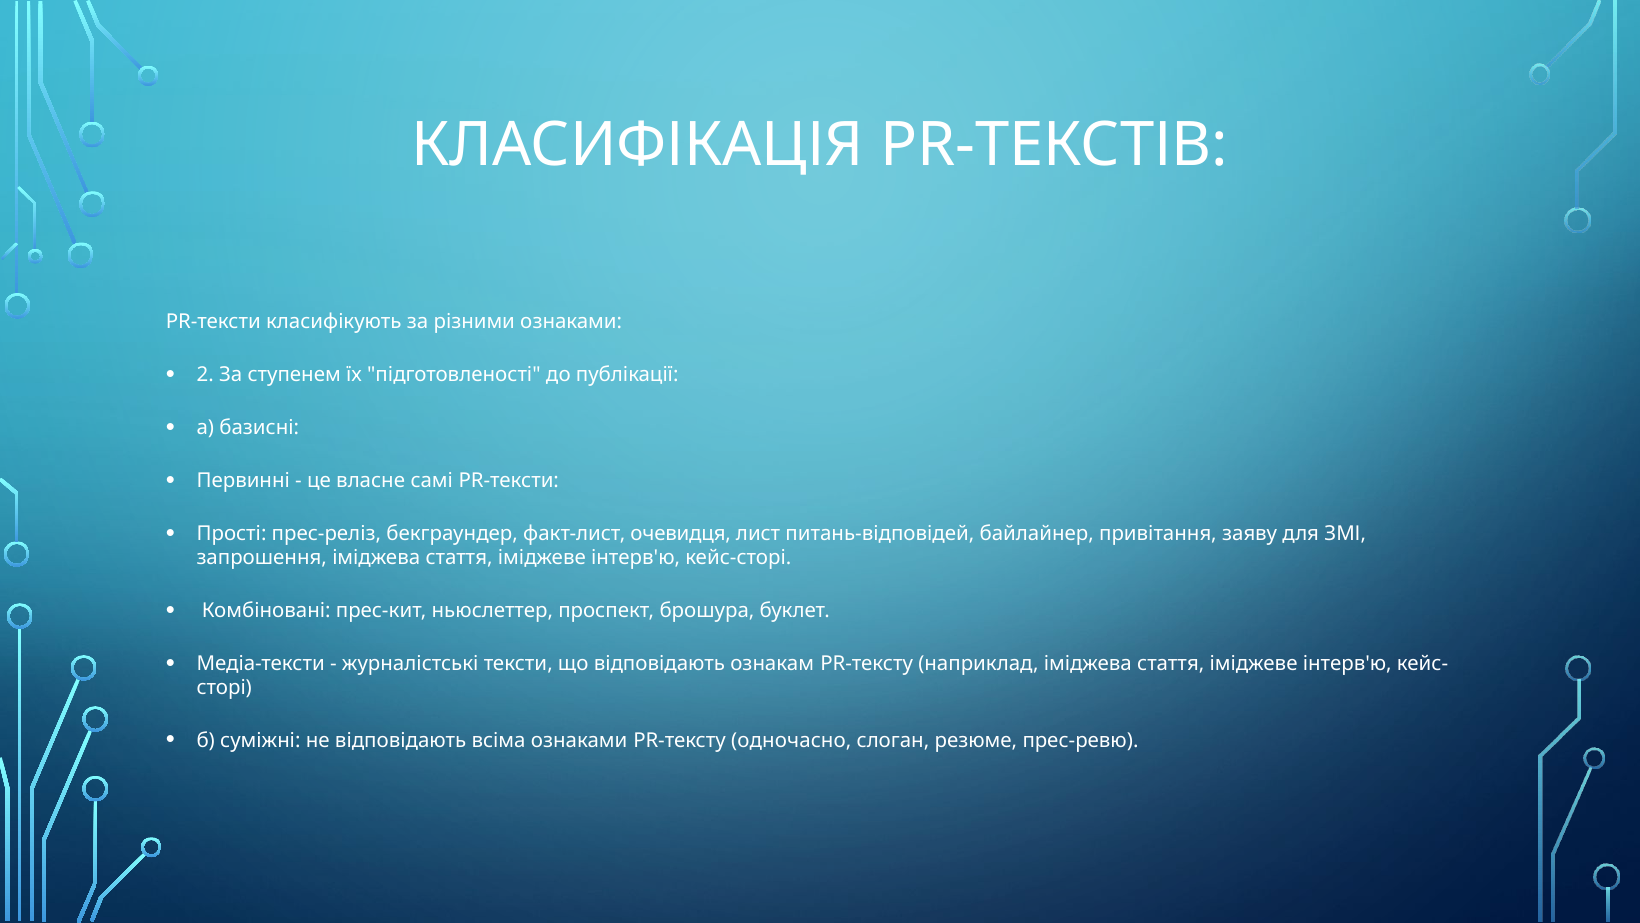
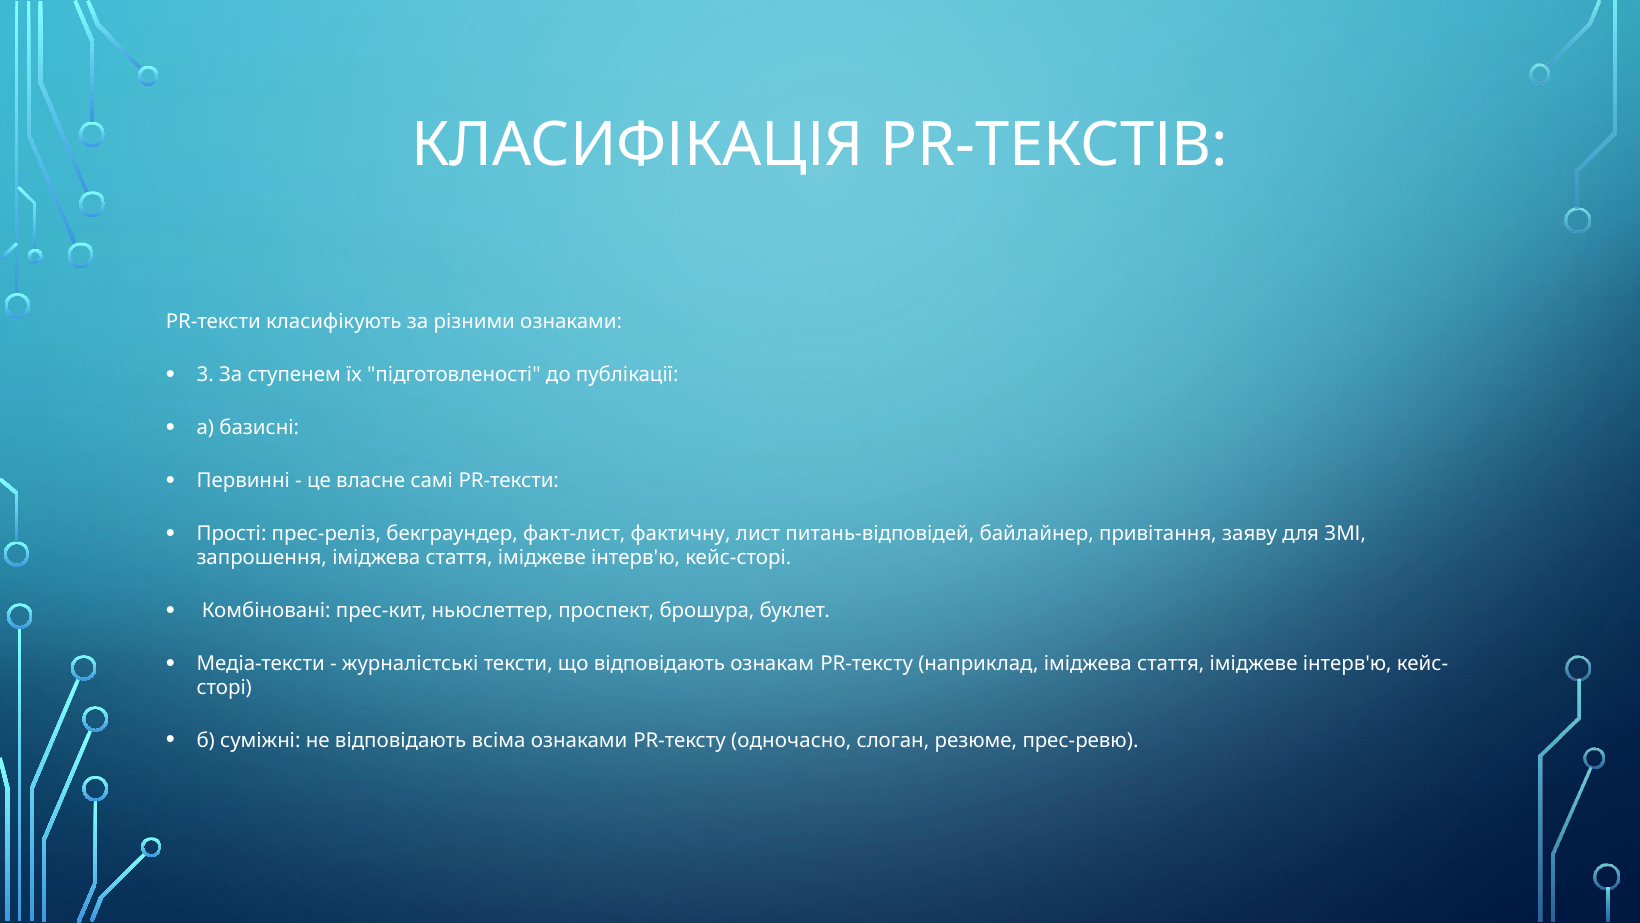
2: 2 -> 3
очевидця: очевидця -> фактичну
